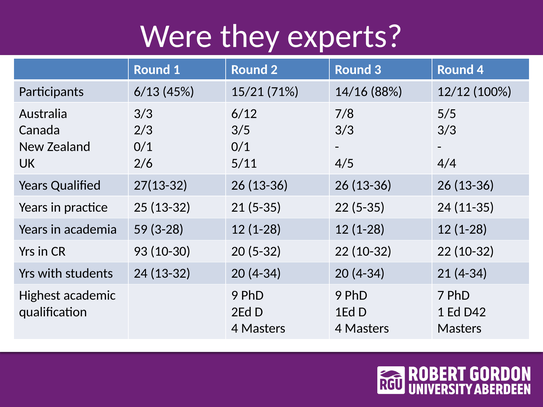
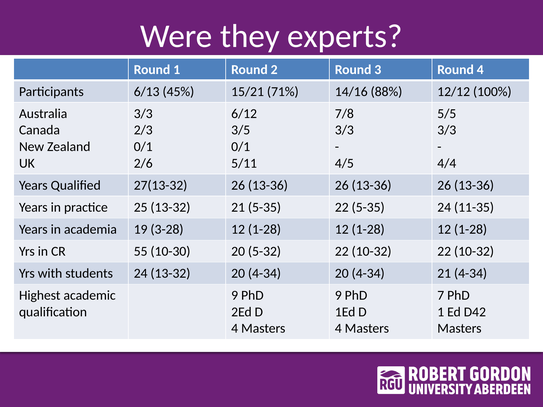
59: 59 -> 19
93: 93 -> 55
